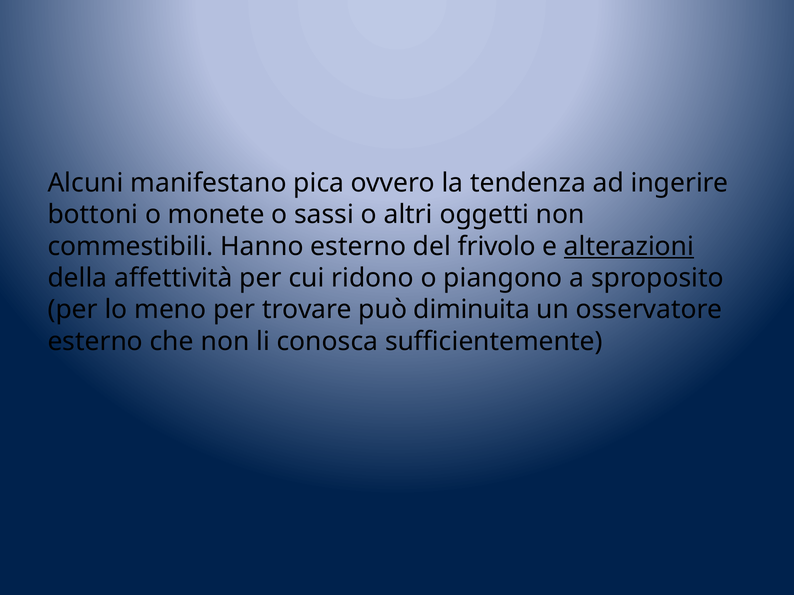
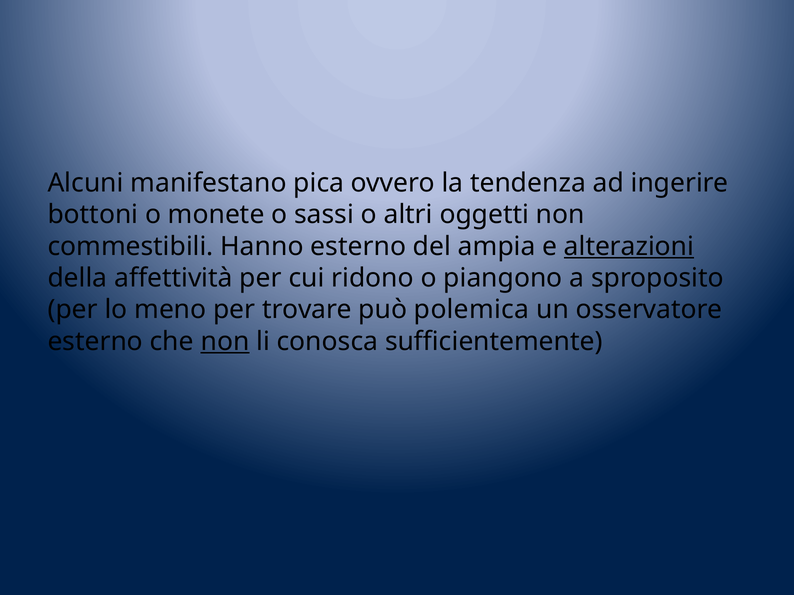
frivolo: frivolo -> ampia
diminuita: diminuita -> polemica
non at (225, 342) underline: none -> present
